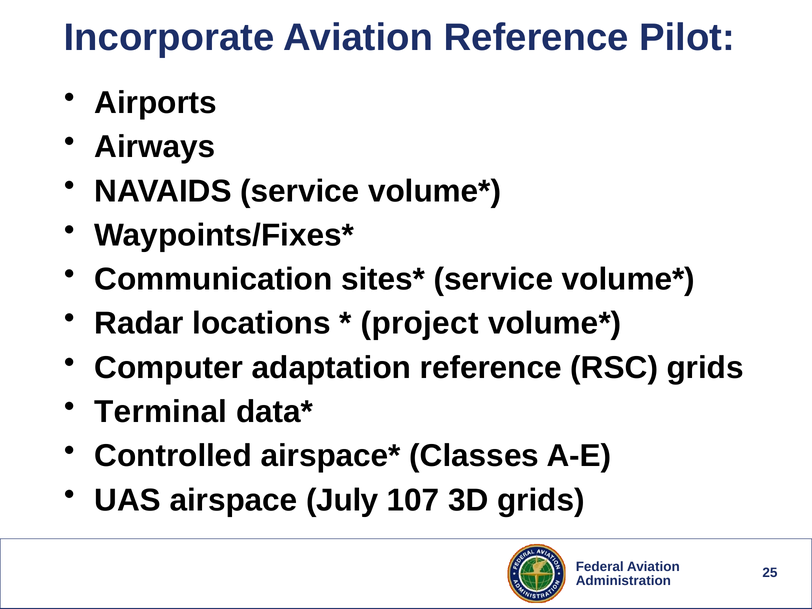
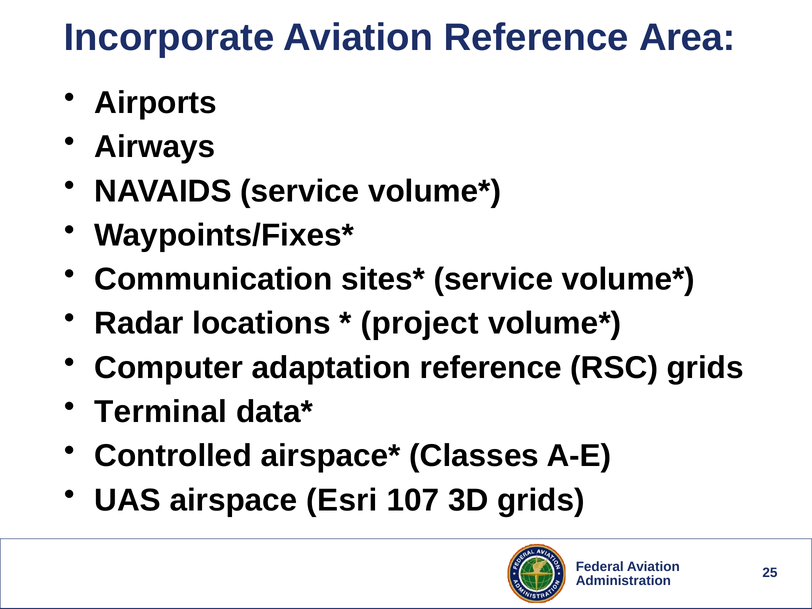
Pilot: Pilot -> Area
July: July -> Esri
